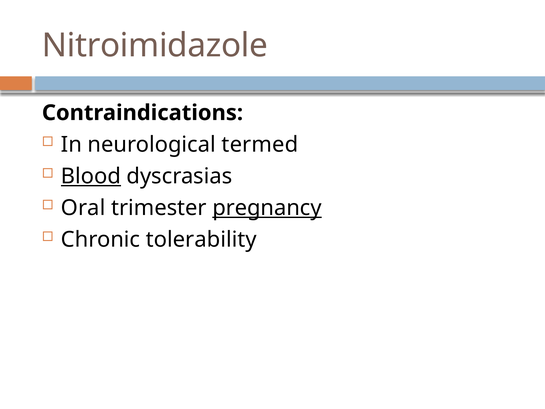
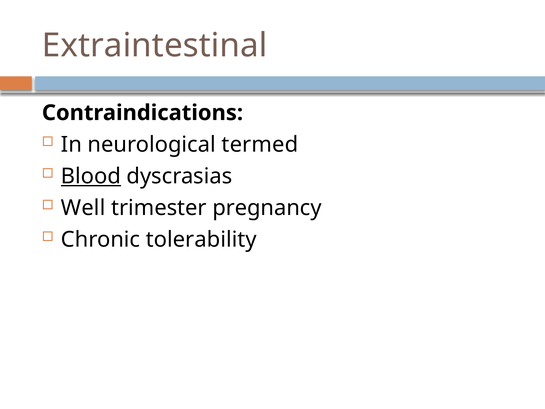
Nitroimidazole: Nitroimidazole -> Extraintestinal
Oral: Oral -> Well
pregnancy underline: present -> none
